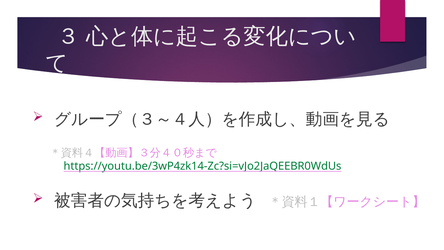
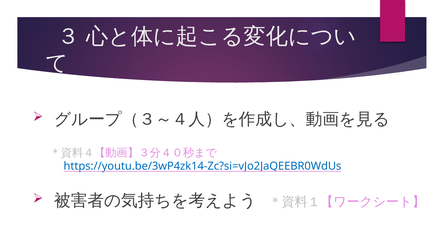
https://youtu.be/3wP4zk14-Zc?si=vJo2JaQEEBR0WdUs colour: green -> blue
